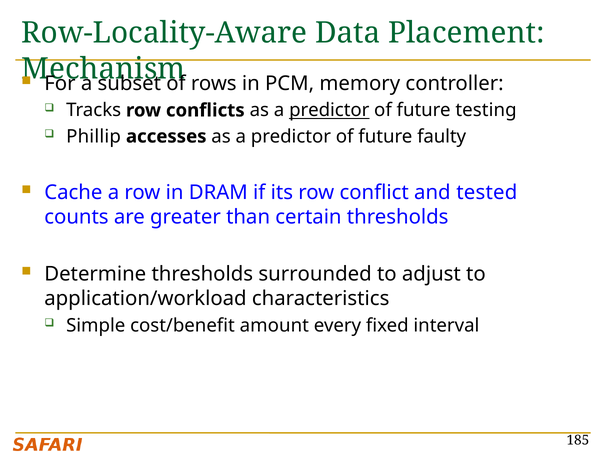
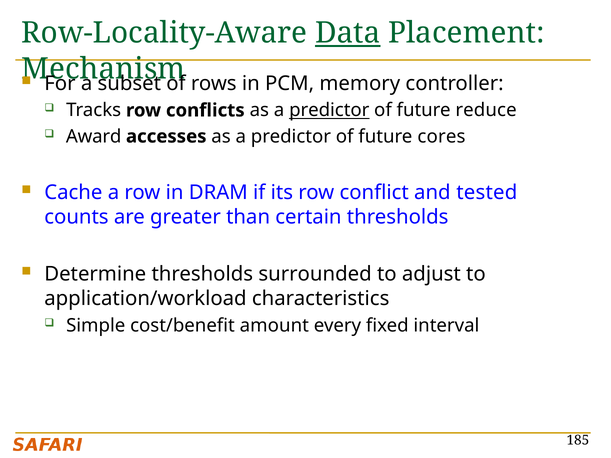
Data underline: none -> present
testing: testing -> reduce
Phillip: Phillip -> Award
faulty: faulty -> cores
